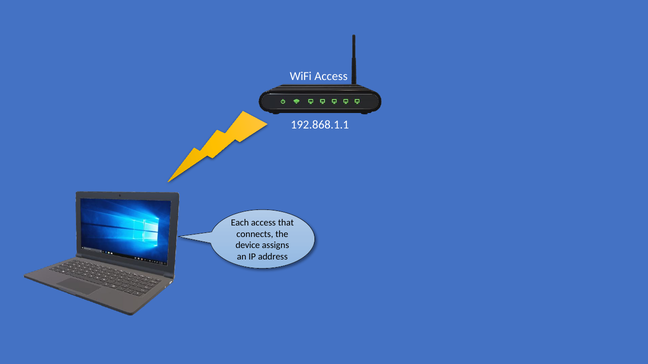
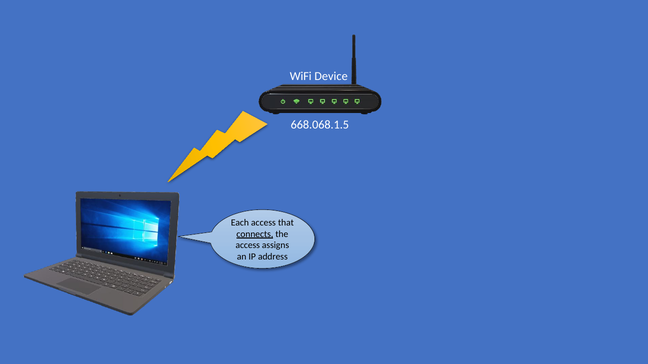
WiFi Access: Access -> Device
192.868.1.1: 192.868.1.1 -> 668.068.1.5
connects underline: none -> present
device at (248, 246): device -> access
